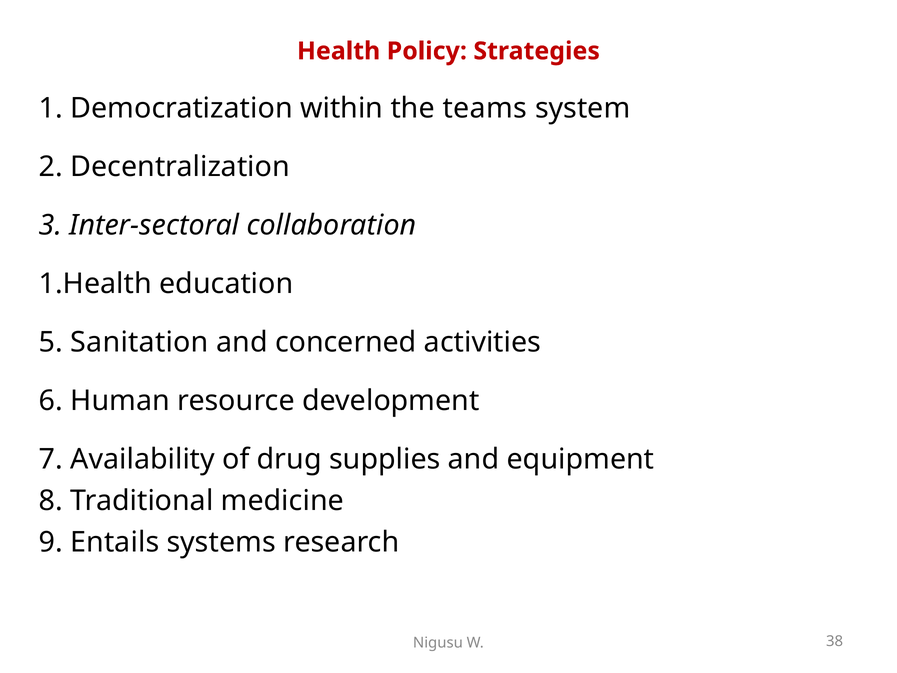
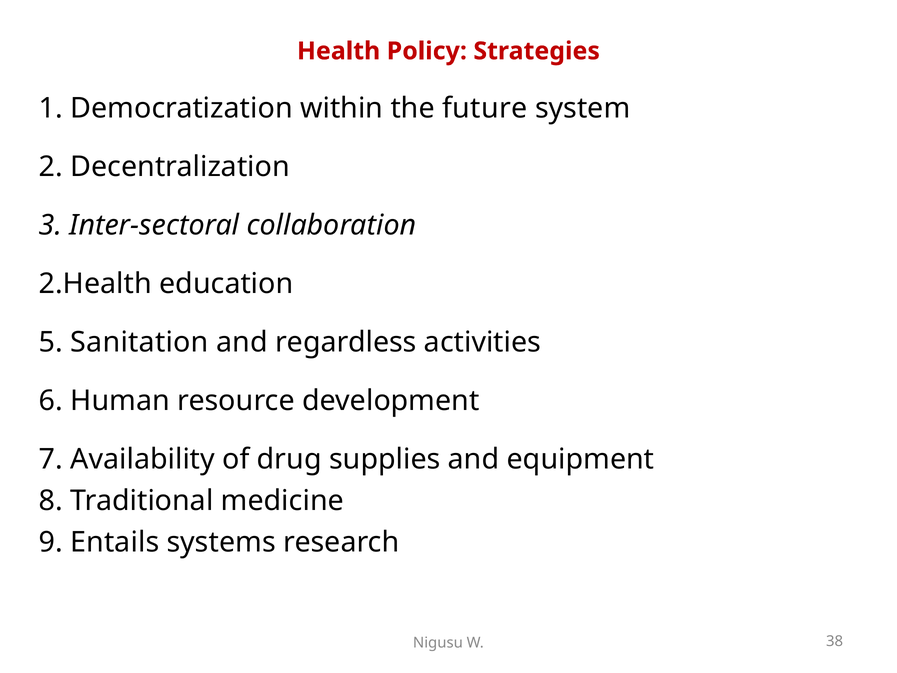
teams: teams -> future
1.Health: 1.Health -> 2.Health
concerned: concerned -> regardless
